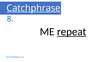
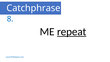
Catchphrase underline: present -> none
